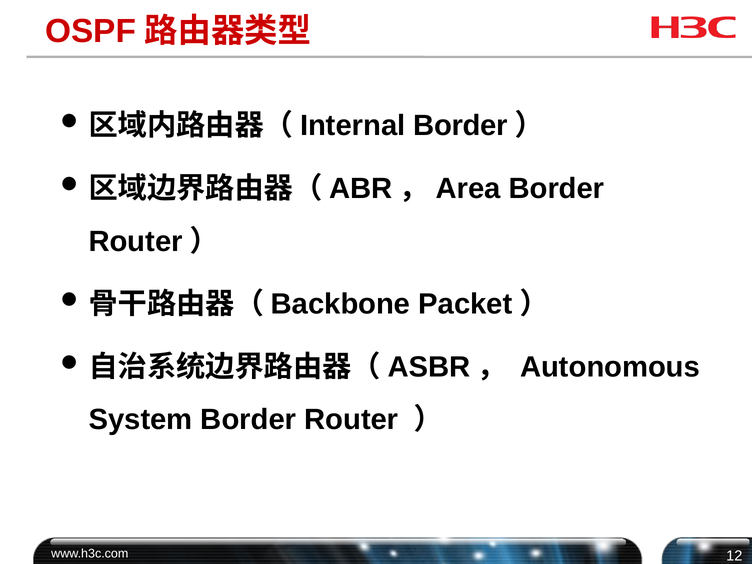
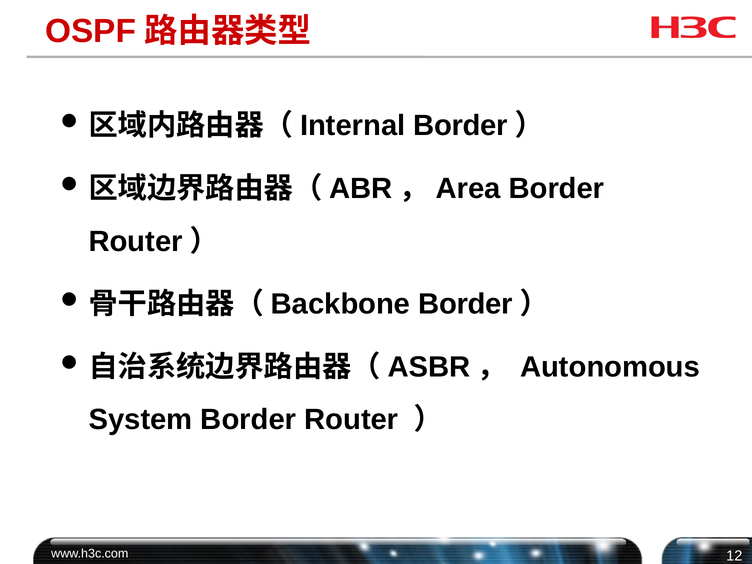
Packet at (465, 304): Packet -> Border
